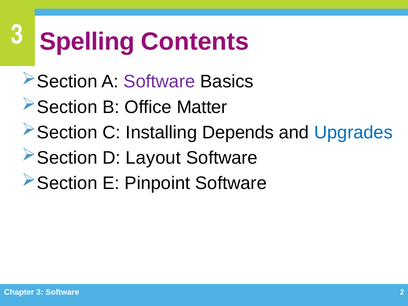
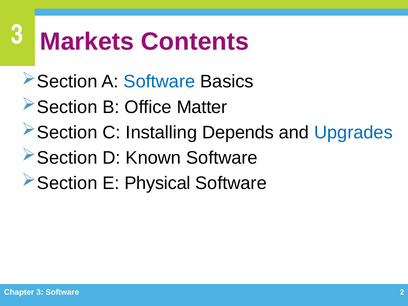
Spelling: Spelling -> Markets
Software at (159, 82) colour: purple -> blue
Layout: Layout -> Known
Pinpoint: Pinpoint -> Physical
